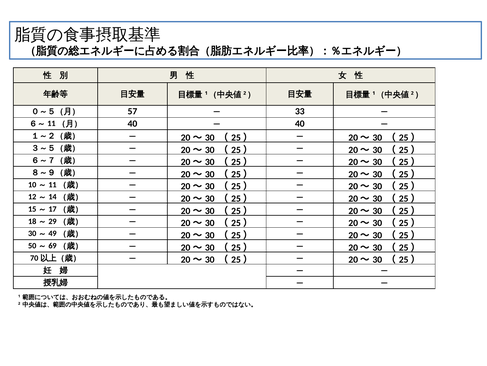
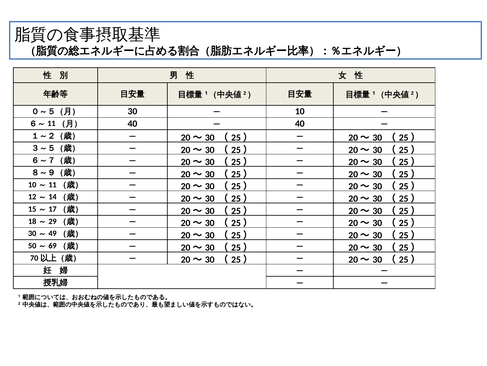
57 at (132, 111): 57 -> 30
33: 33 -> 10
